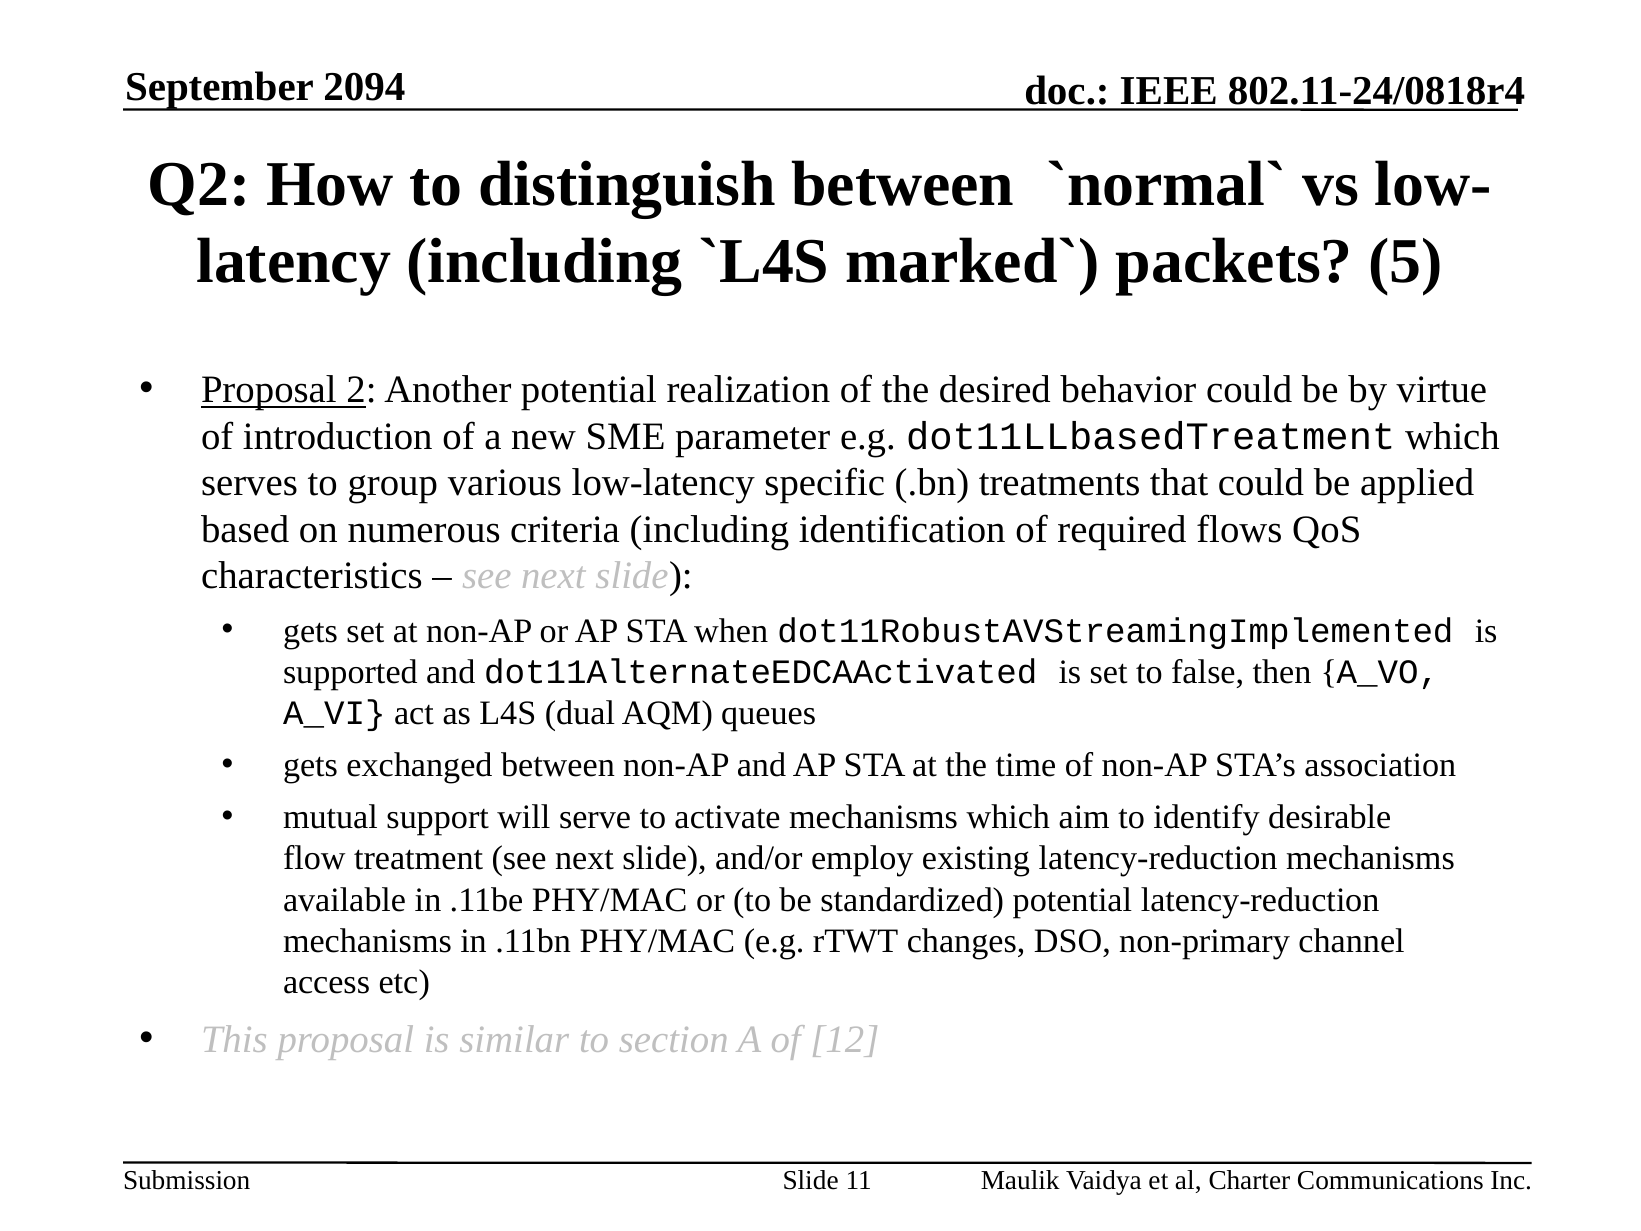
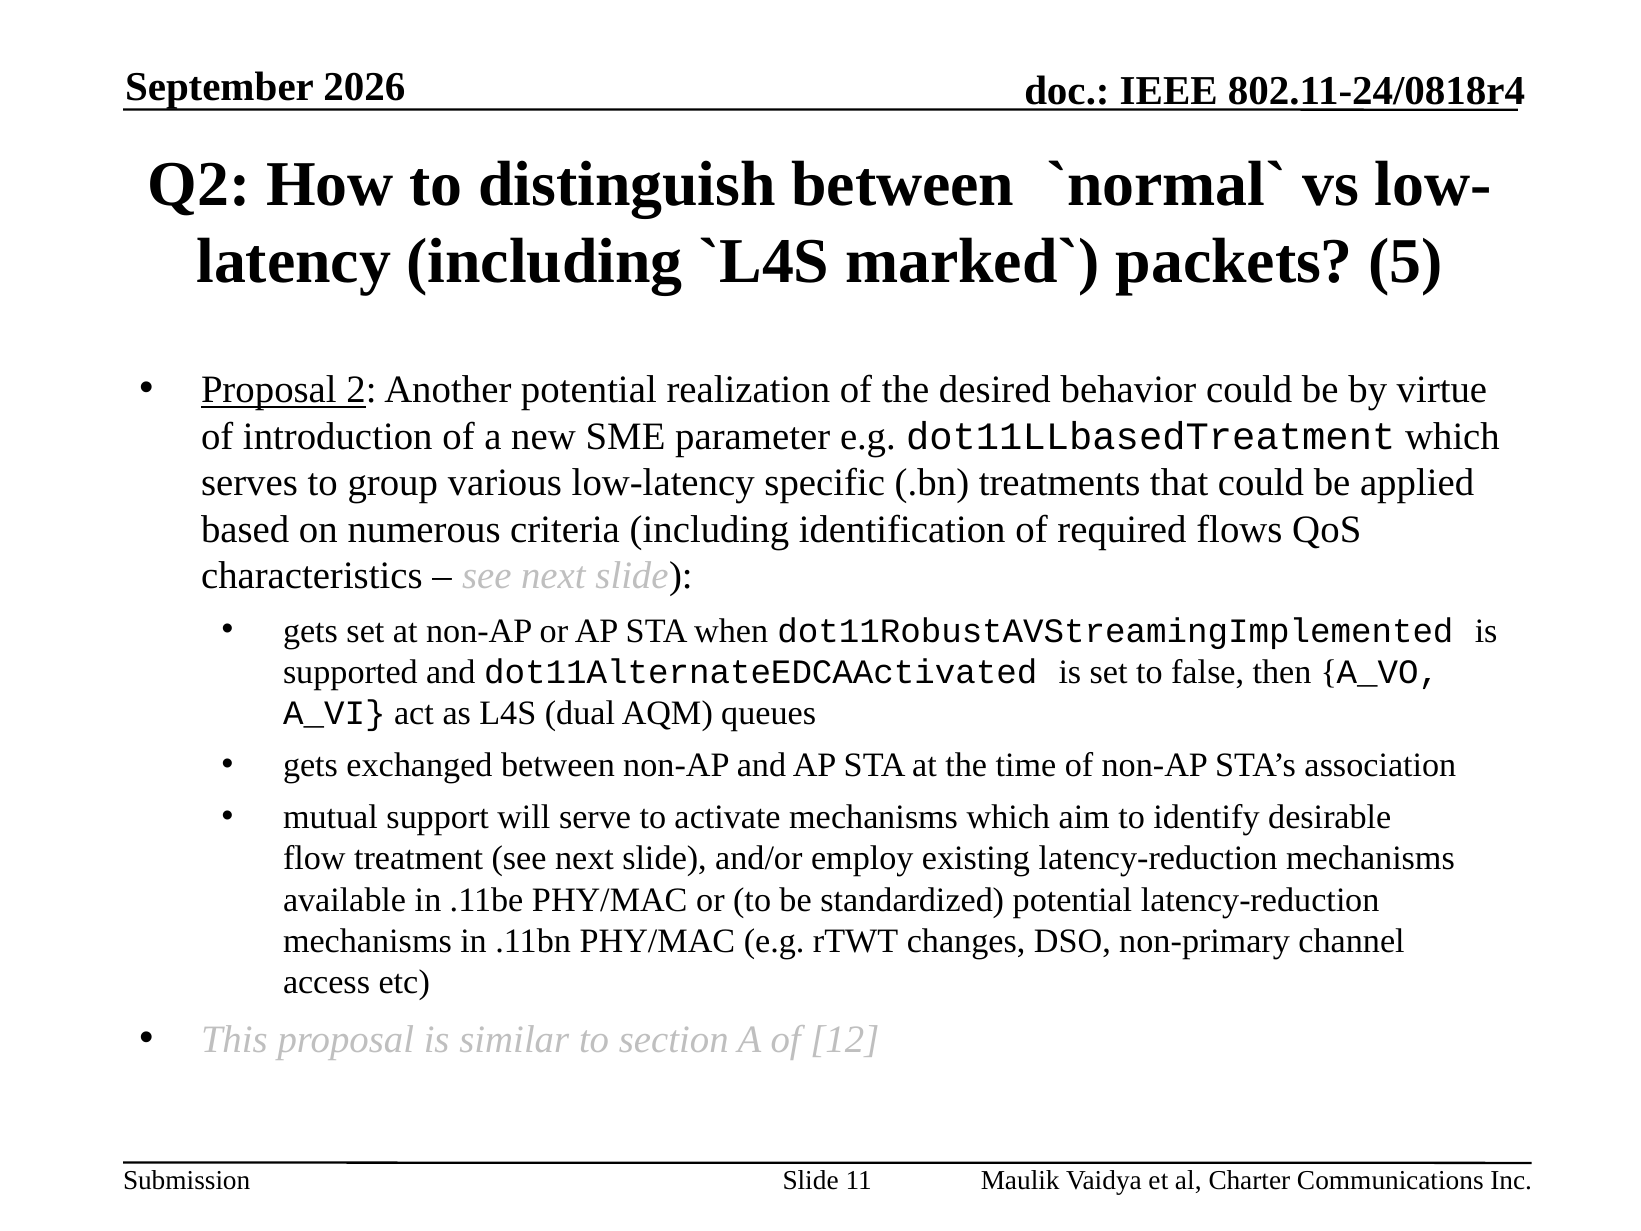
2094: 2094 -> 2026
